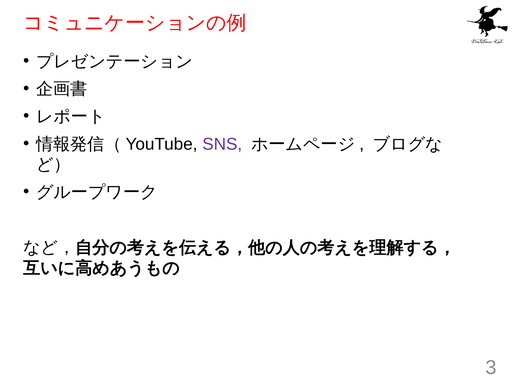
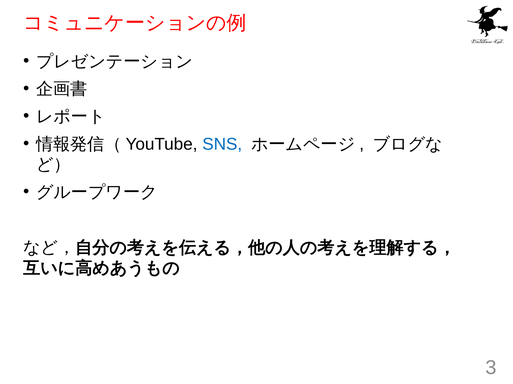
SNS colour: purple -> blue
